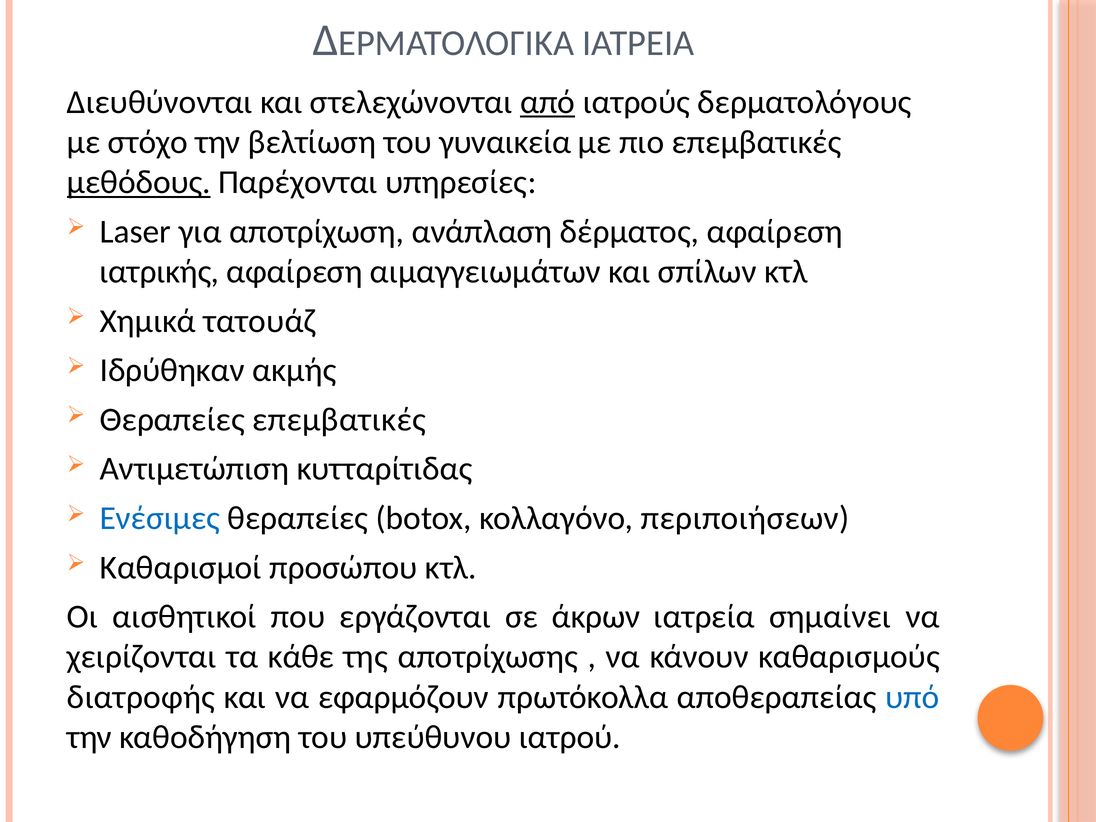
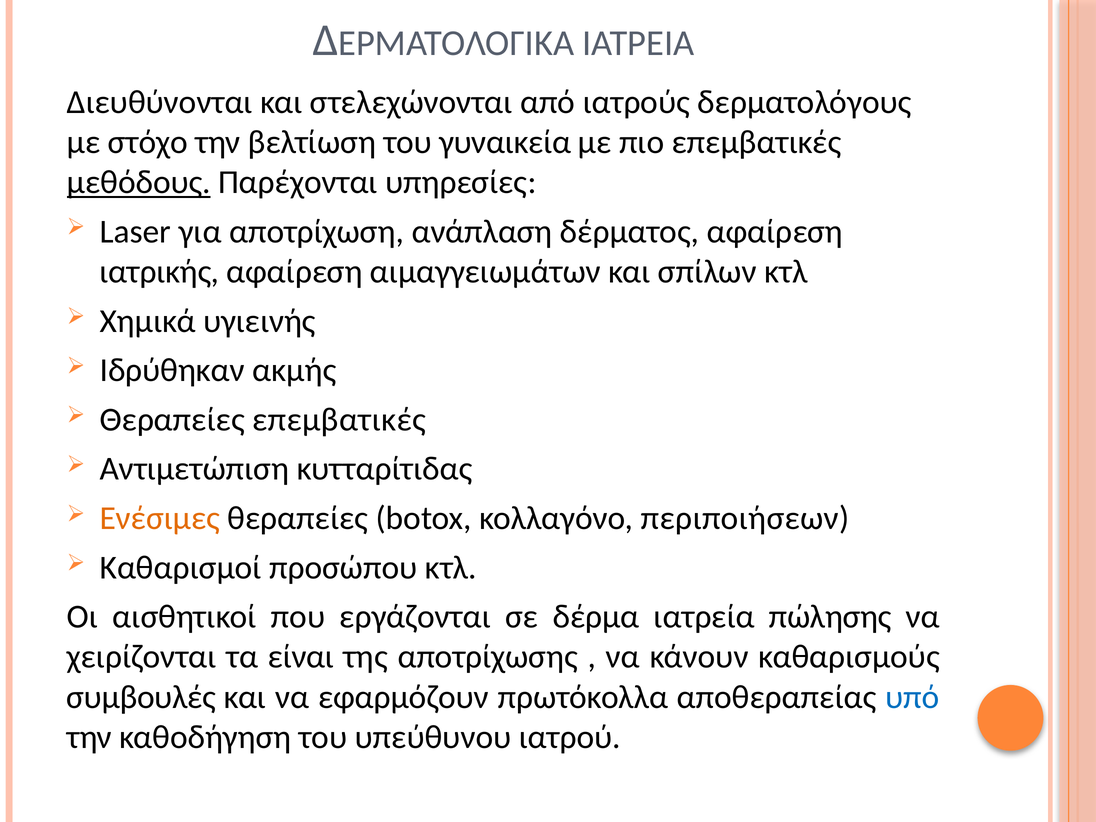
από underline: present -> none
τατουάζ: τατουάζ -> υγιεινής
Ενέσιμες colour: blue -> orange
άκρων: άκρων -> δέρμα
σημαίνει: σημαίνει -> πώλησης
κάθε: κάθε -> είναι
διατροφής: διατροφής -> συμβουλές
